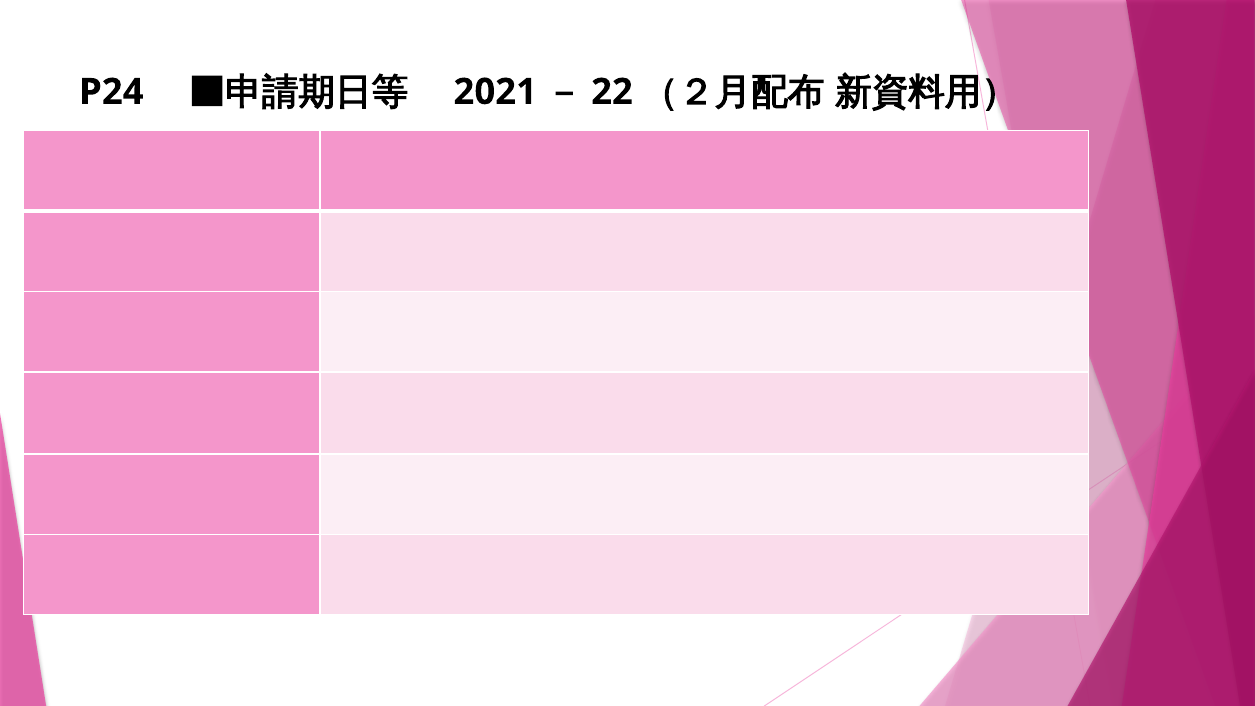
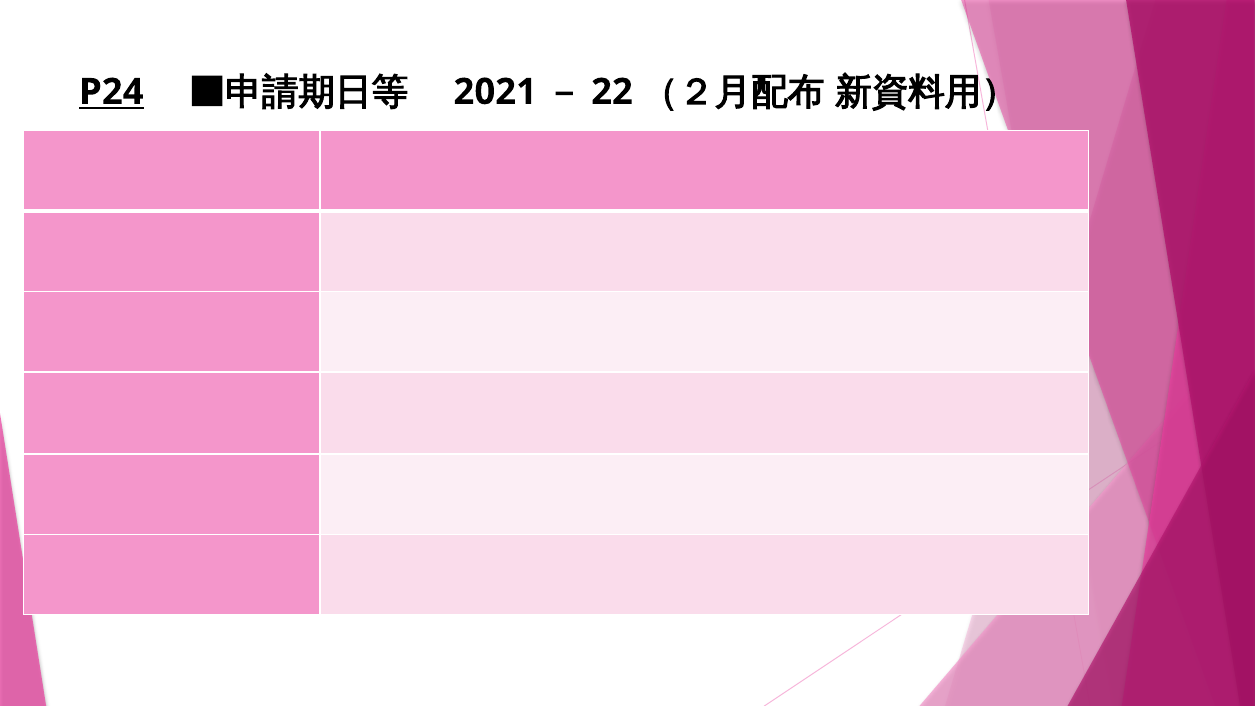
P24 underline: none -> present
